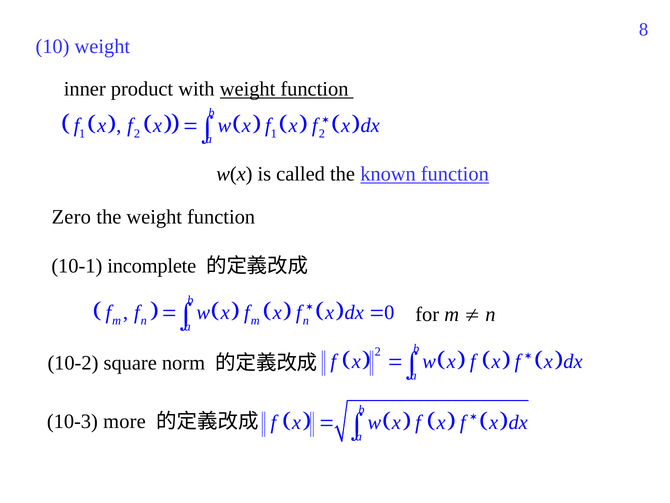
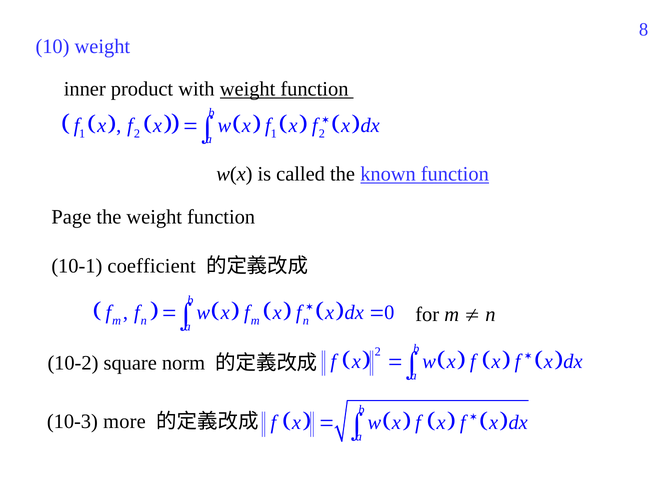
Zero: Zero -> Page
incomplete: incomplete -> coefficient
